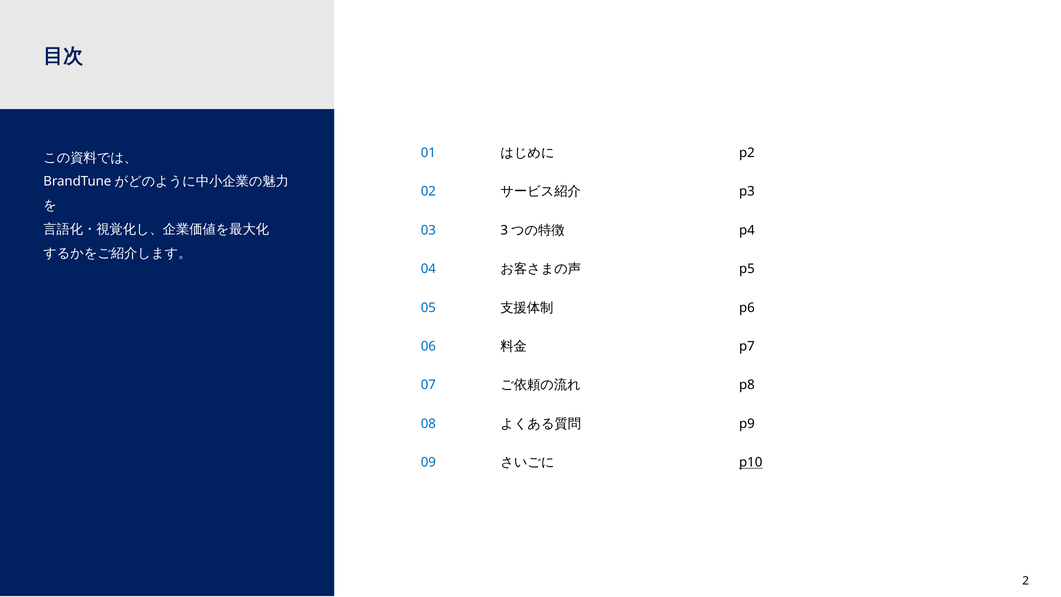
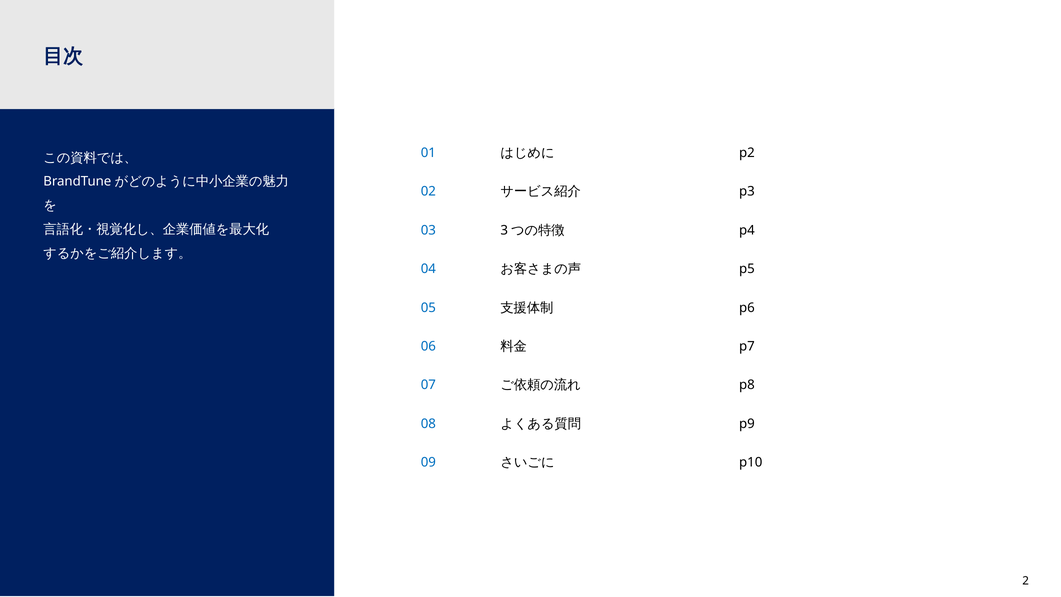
p10 underline: present -> none
